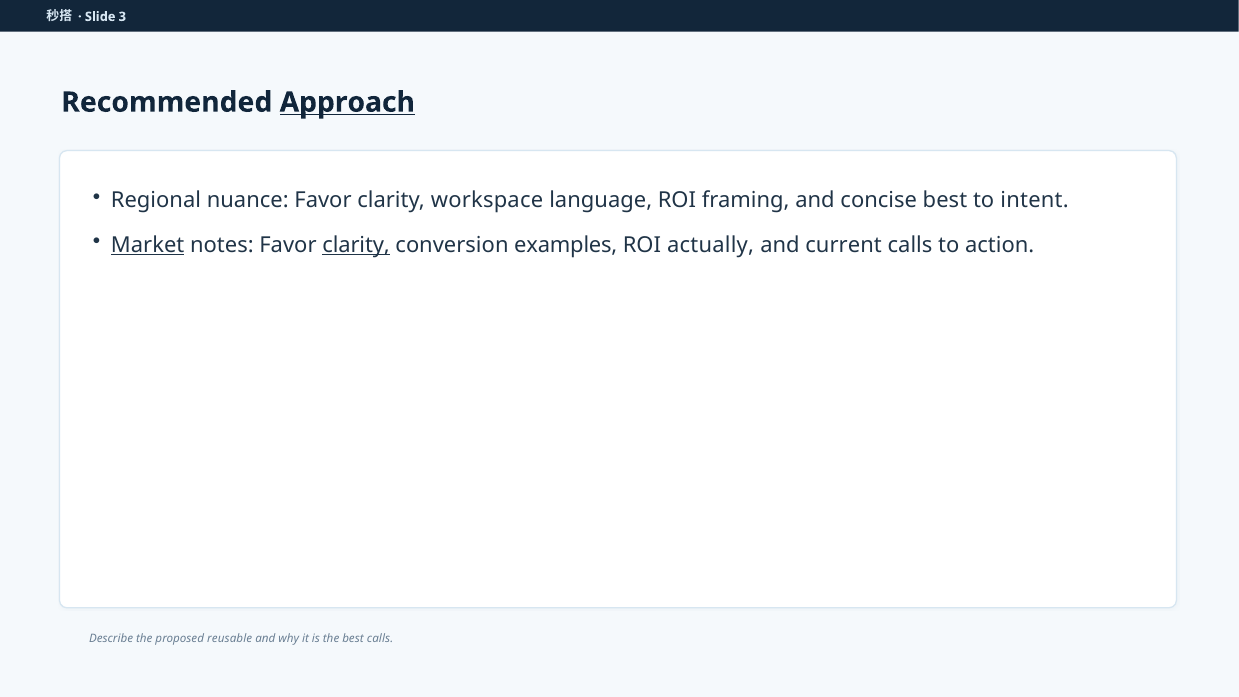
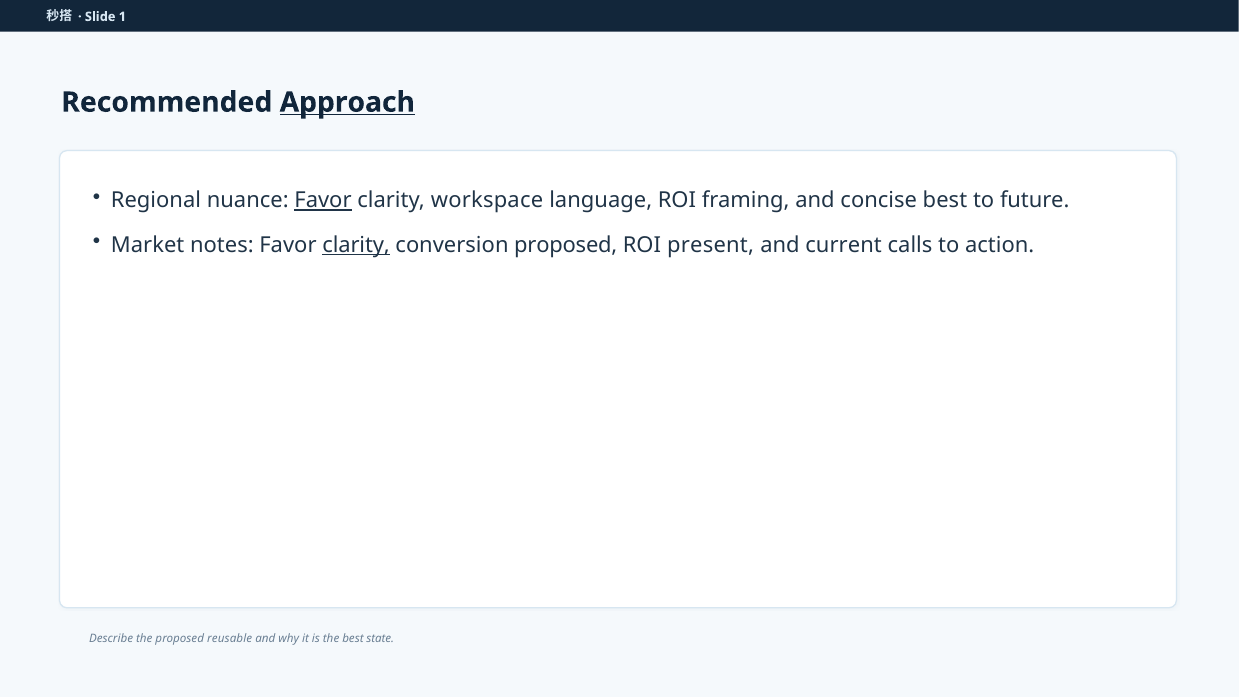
3: 3 -> 1
Favor at (323, 201) underline: none -> present
intent: intent -> future
Market underline: present -> none
conversion examples: examples -> proposed
actually: actually -> present
best calls: calls -> state
